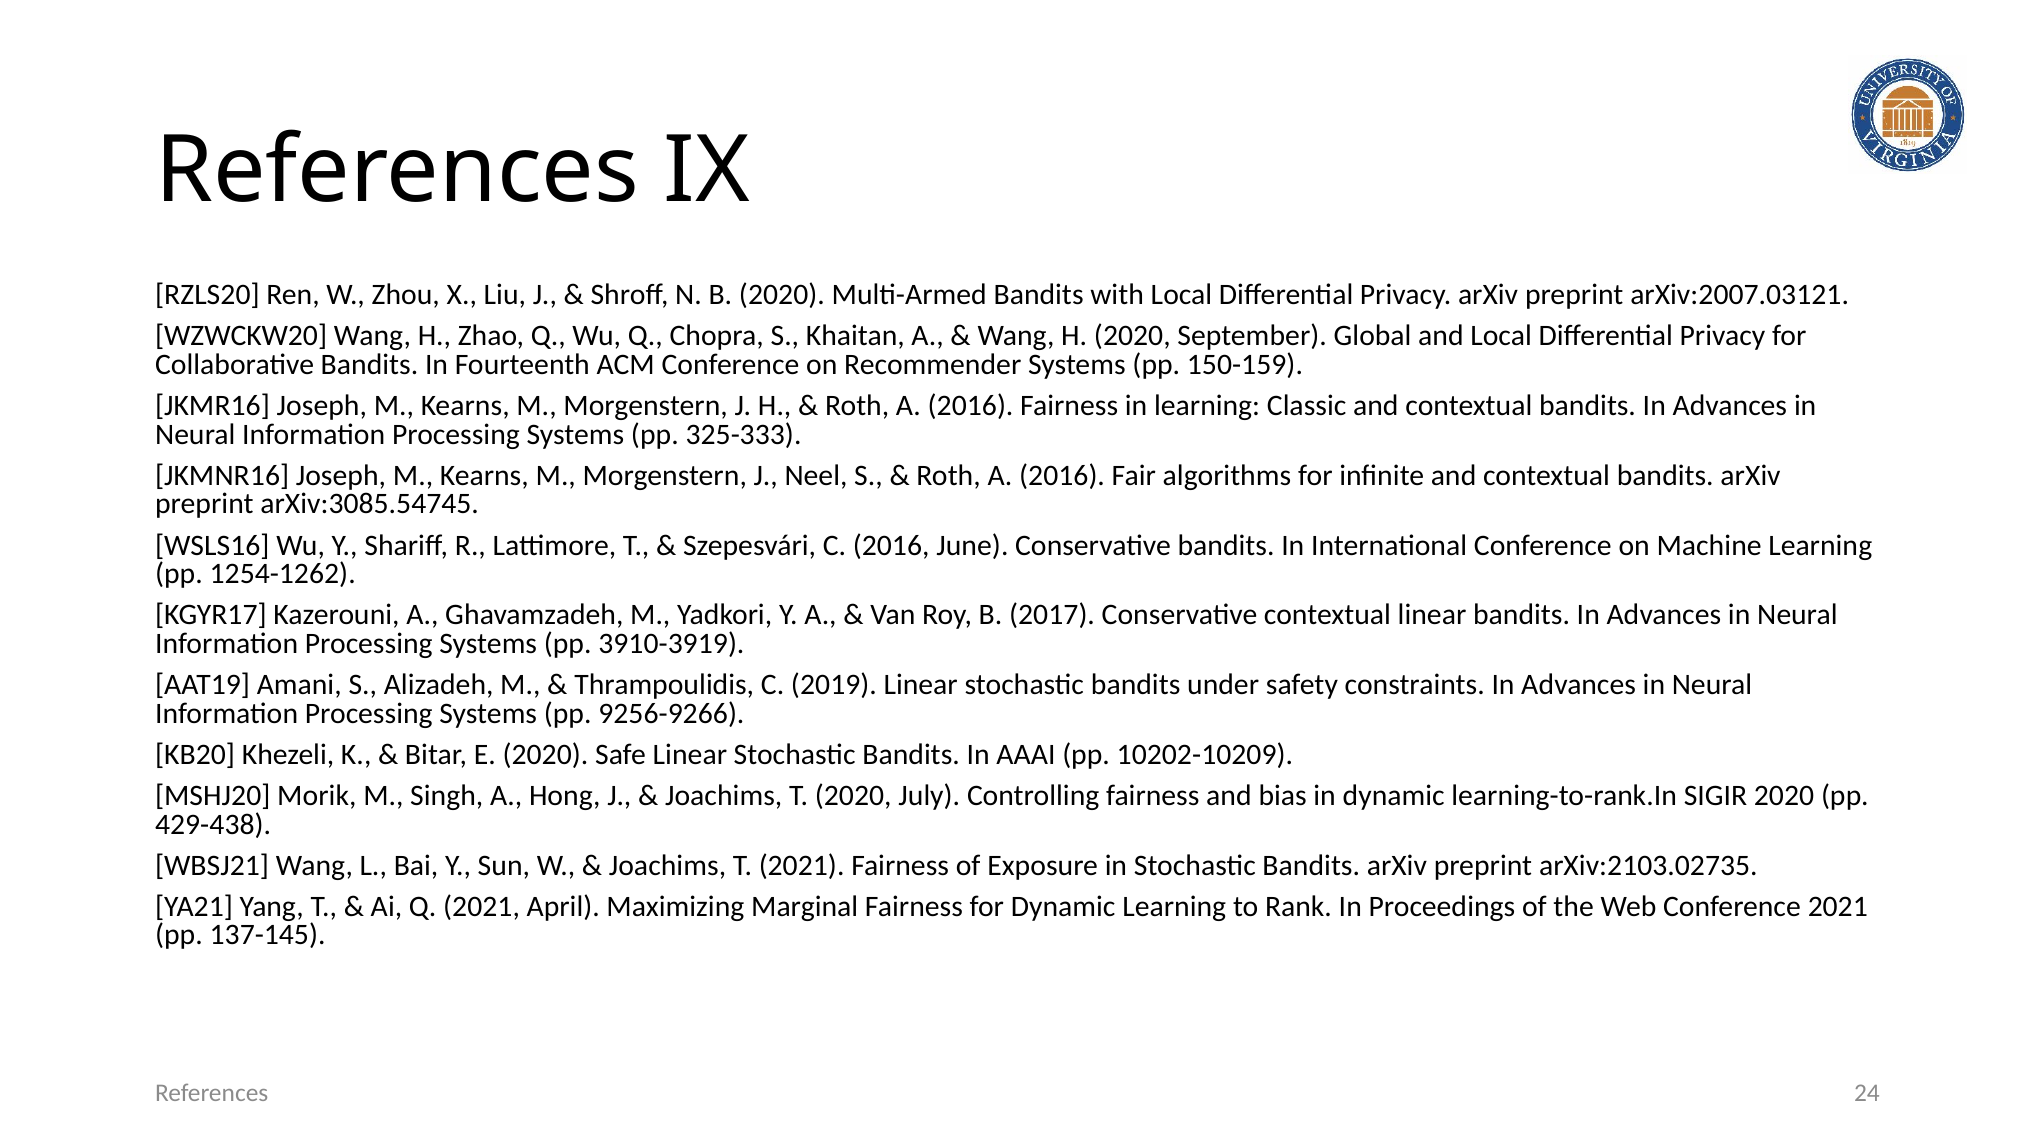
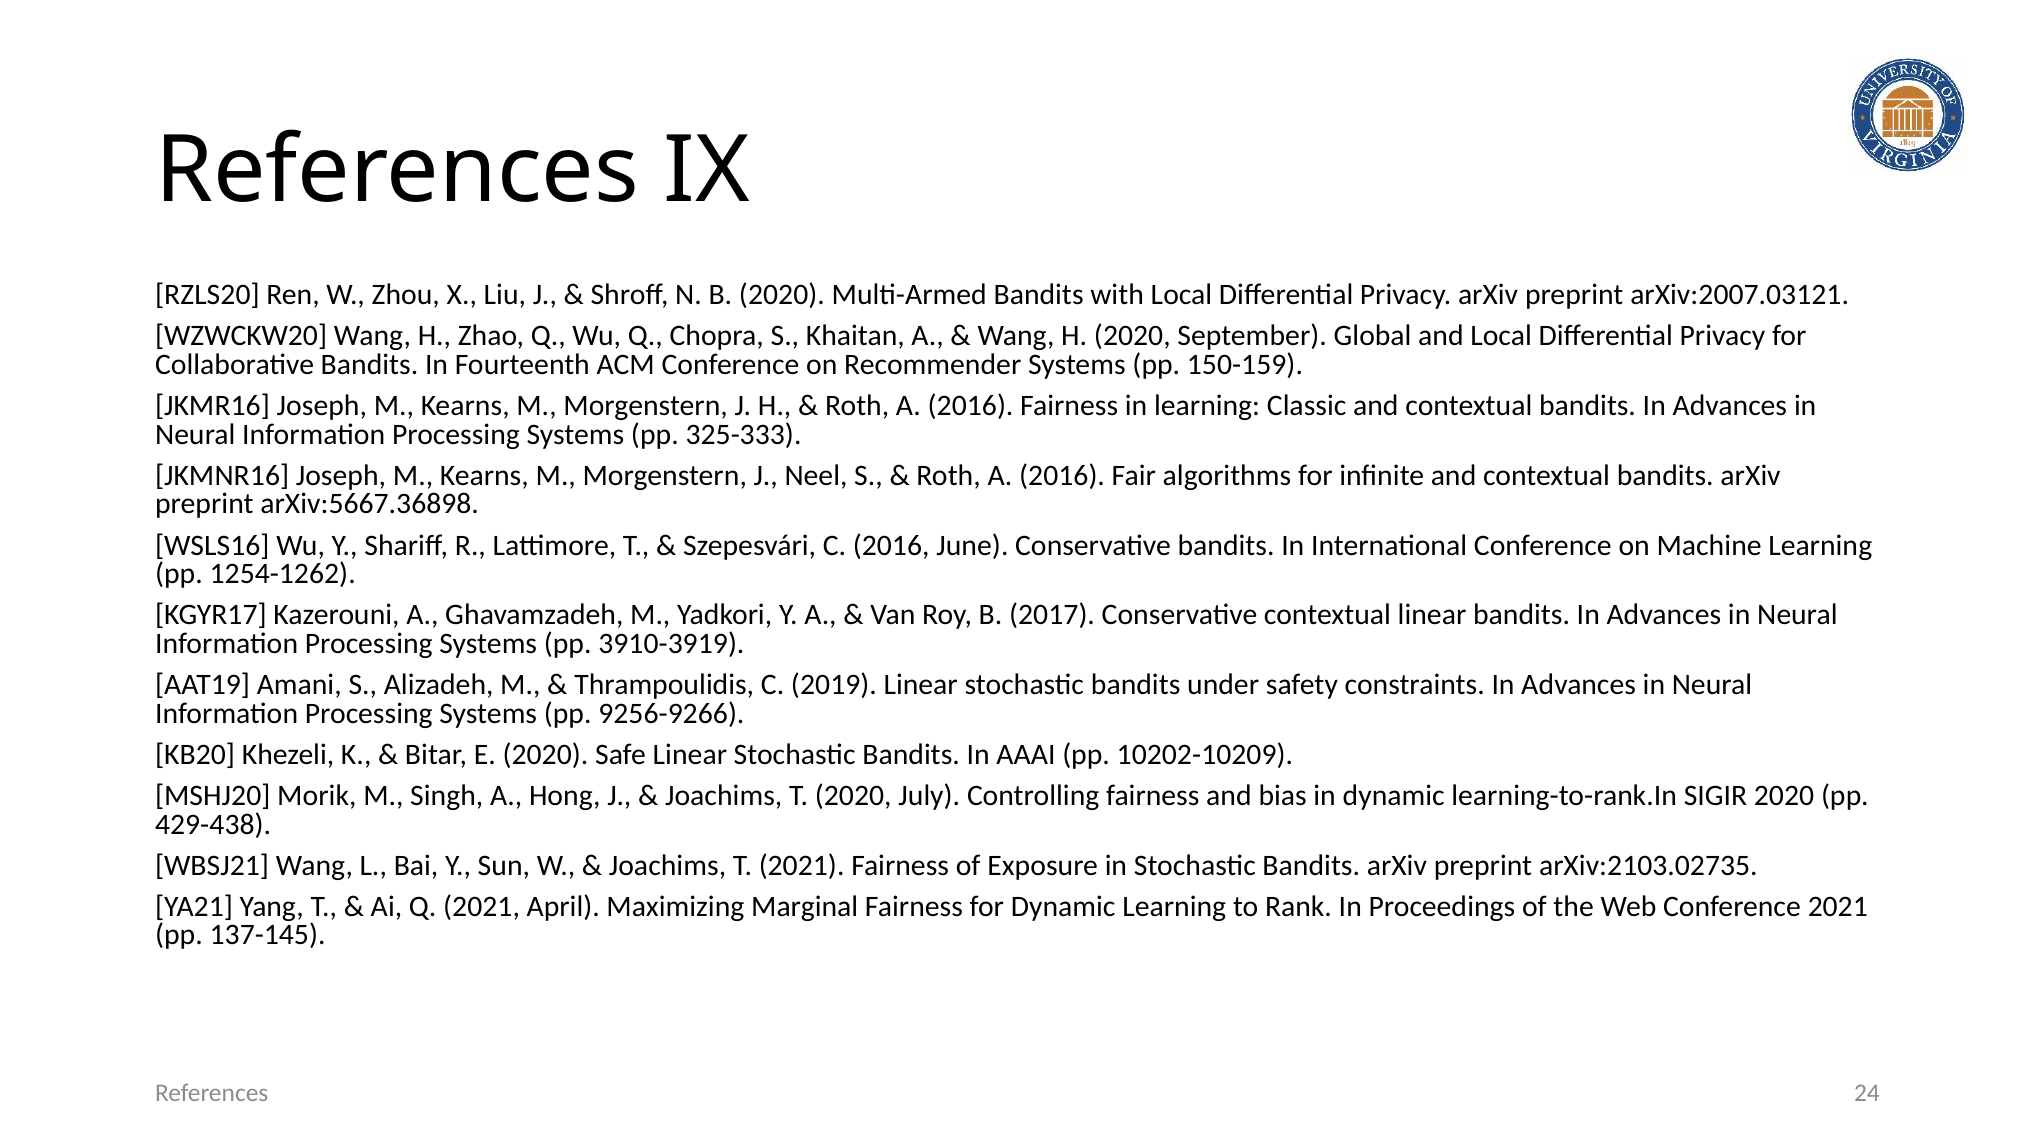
arXiv:3085.54745: arXiv:3085.54745 -> arXiv:5667.36898
